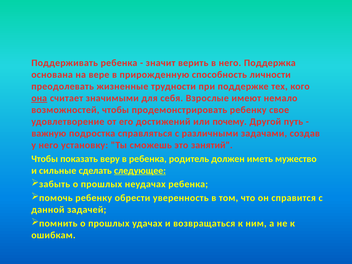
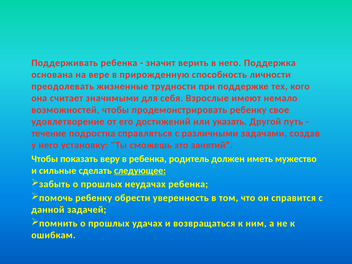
она underline: present -> none
почему: почему -> указать
важную: важную -> течение
